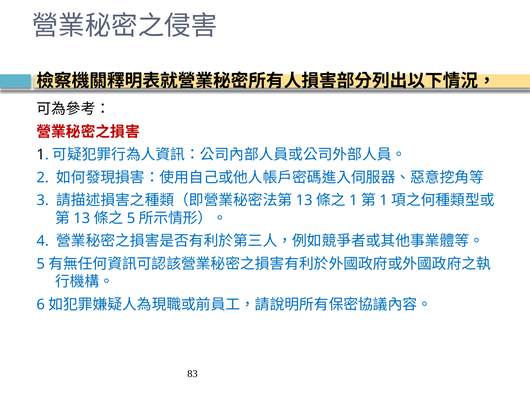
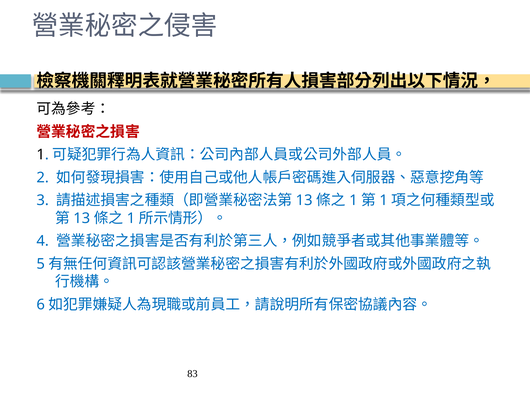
5 at (131, 218): 5 -> 1
